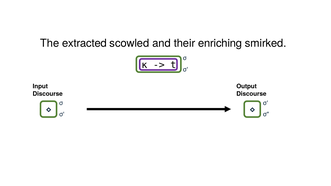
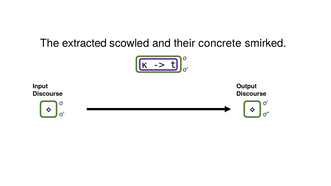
enriching: enriching -> concrete
